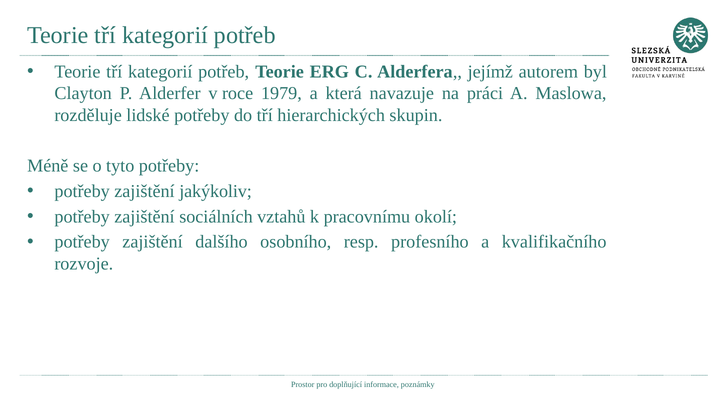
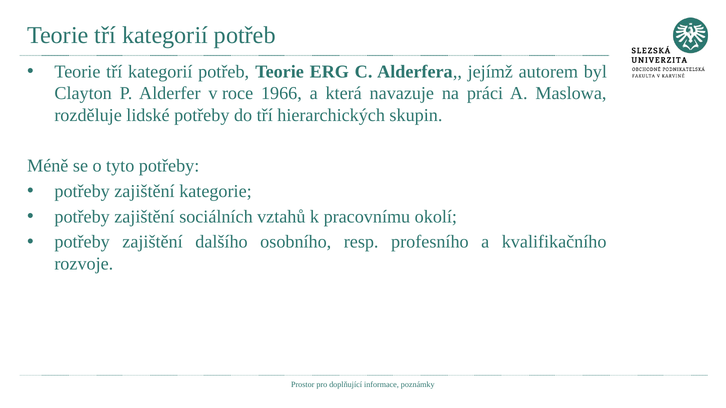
1979: 1979 -> 1966
jakýkoliv: jakýkoliv -> kategorie
